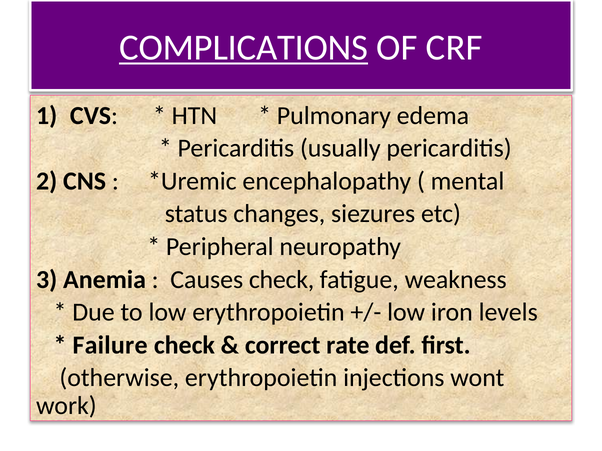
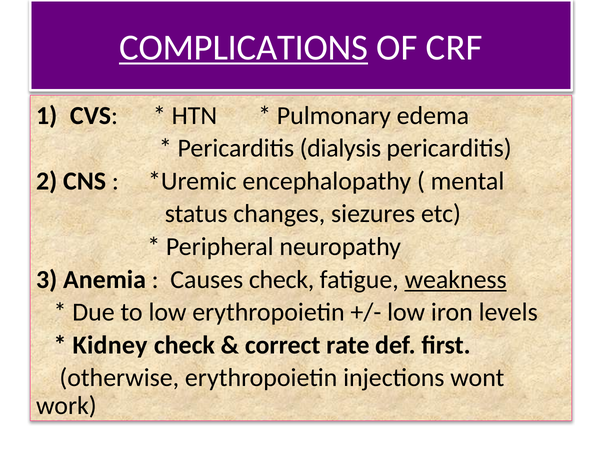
usually: usually -> dialysis
weakness underline: none -> present
Failure: Failure -> Kidney
